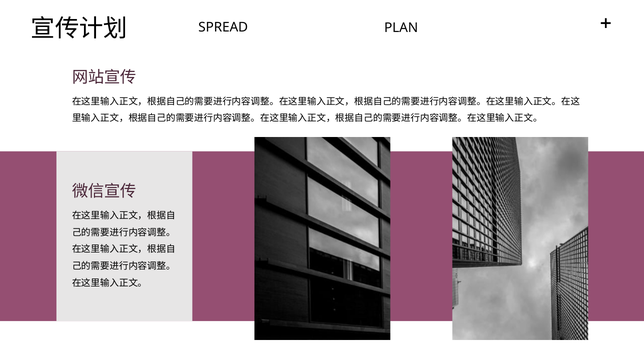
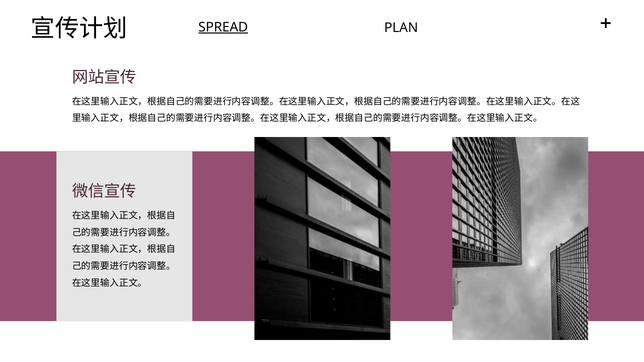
SPREAD underline: none -> present
